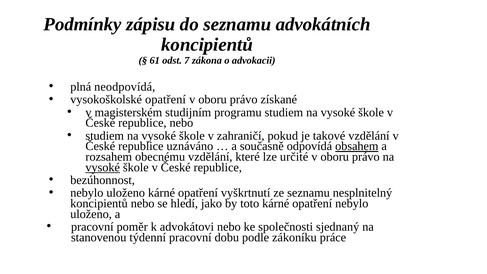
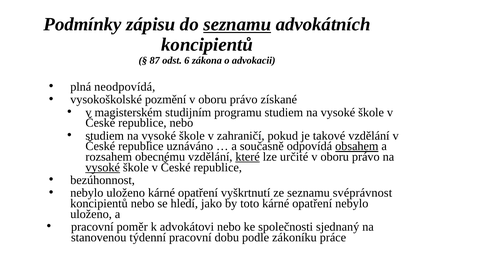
seznamu at (237, 24) underline: none -> present
61: 61 -> 87
7: 7 -> 6
vysokoškolské opatření: opatření -> pozmění
které underline: none -> present
nesplnitelný: nesplnitelný -> svéprávnost
